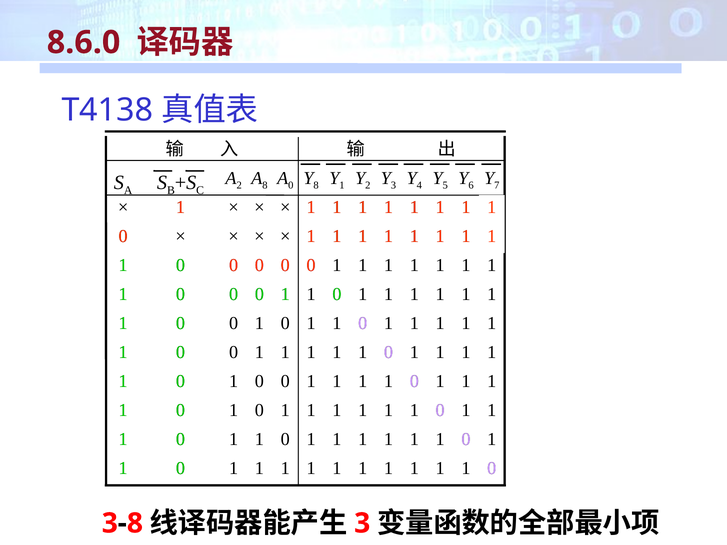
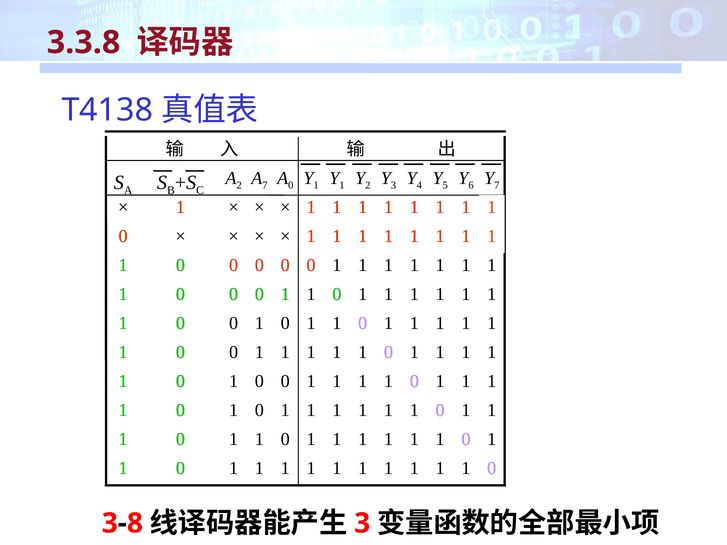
8.6.0: 8.6.0 -> 3.3.8
8 at (265, 185): 8 -> 7
8 at (316, 185): 8 -> 1
